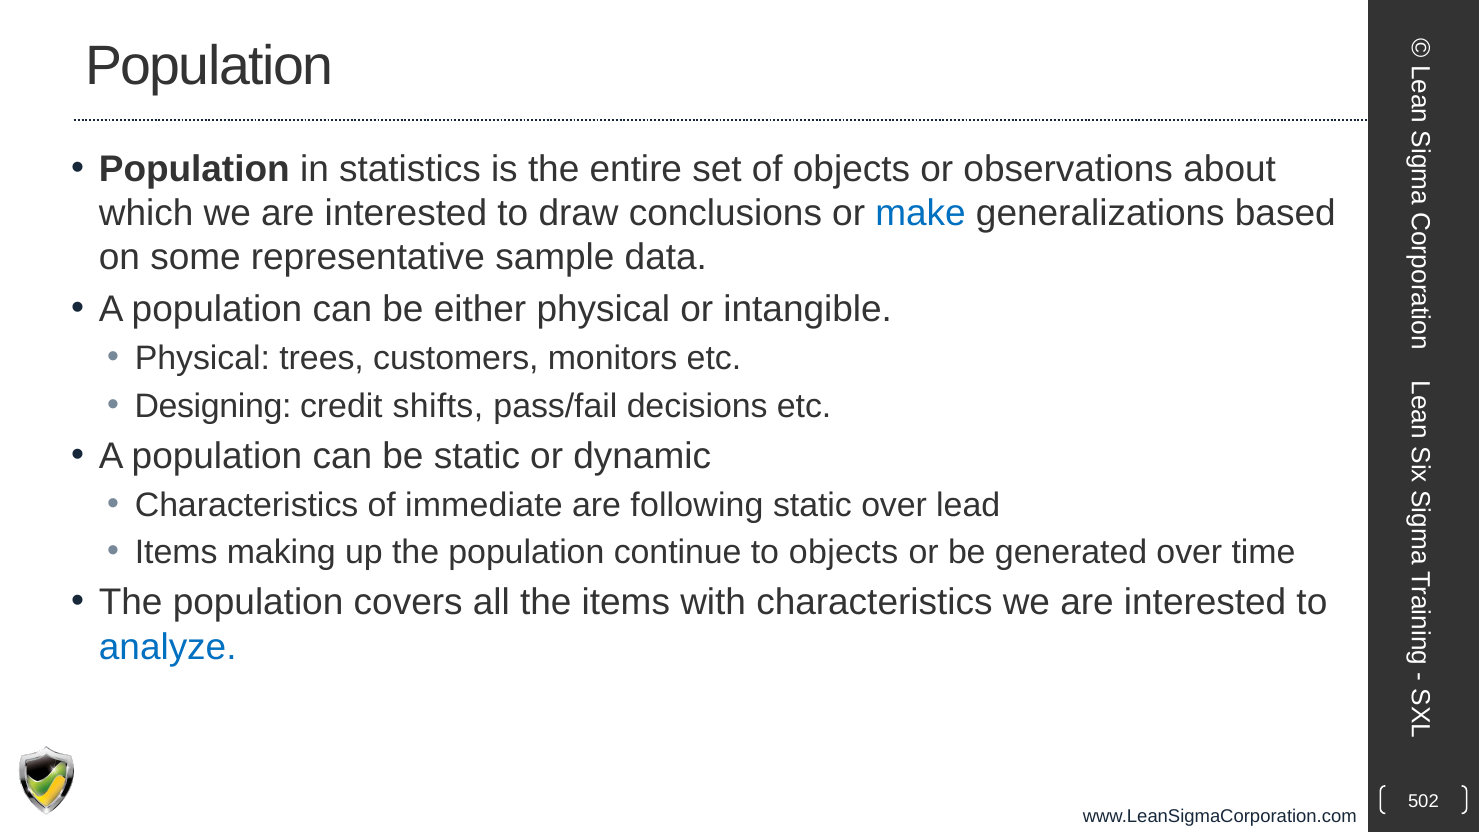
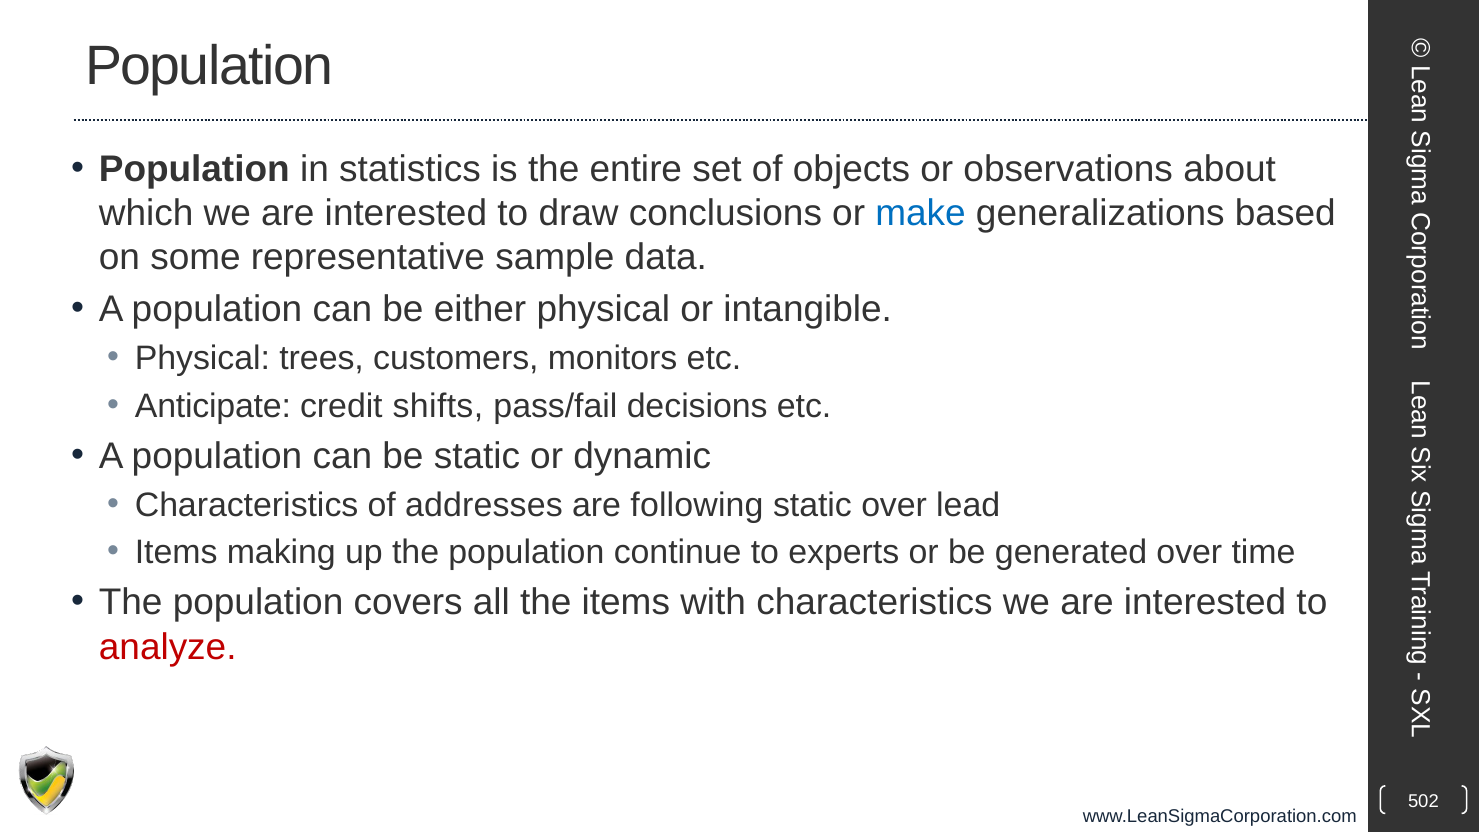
Designing: Designing -> Anticipate
immediate: immediate -> addresses
to objects: objects -> experts
analyze colour: blue -> red
